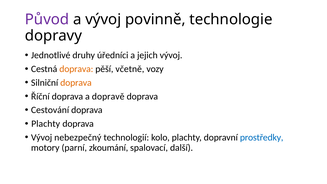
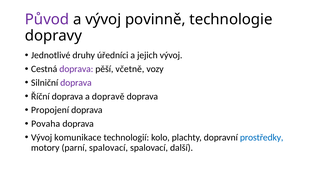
doprava at (76, 69) colour: orange -> purple
doprava at (76, 83) colour: orange -> purple
Cestování: Cestování -> Propojení
Plachty at (46, 124): Plachty -> Povaha
nebezpečný: nebezpečný -> komunikace
parní zkoumání: zkoumání -> spalovací
